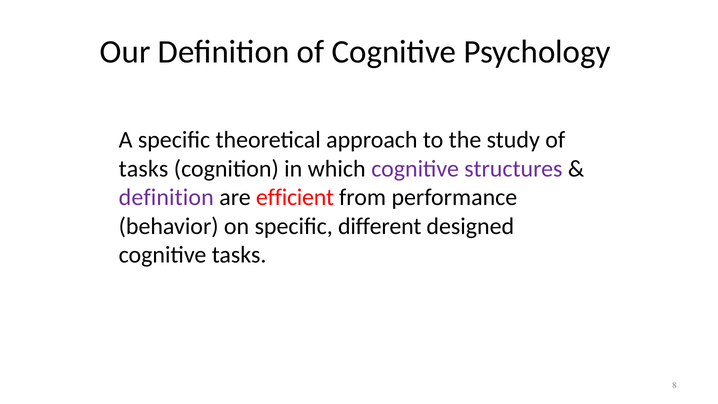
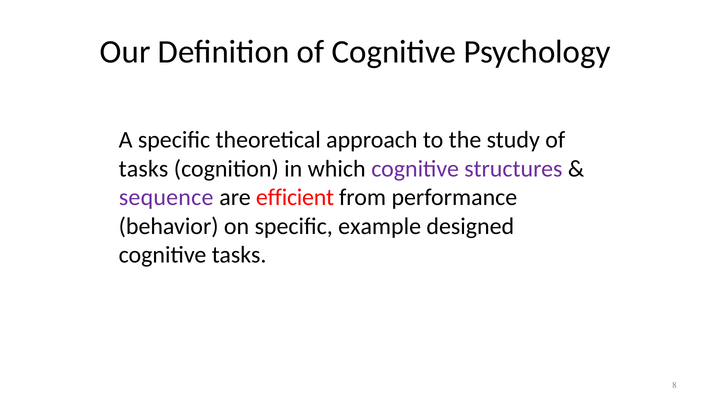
definition at (166, 197): definition -> sequence
different: different -> example
